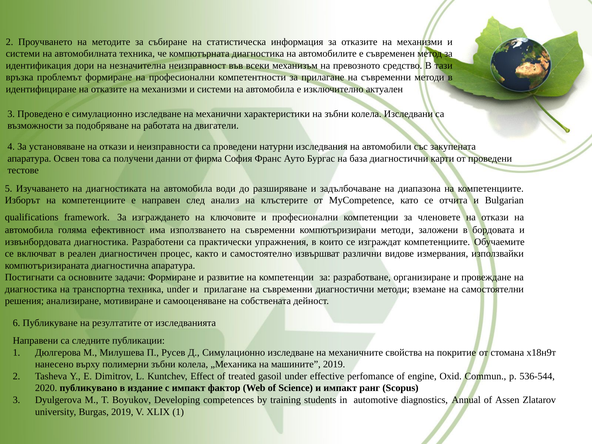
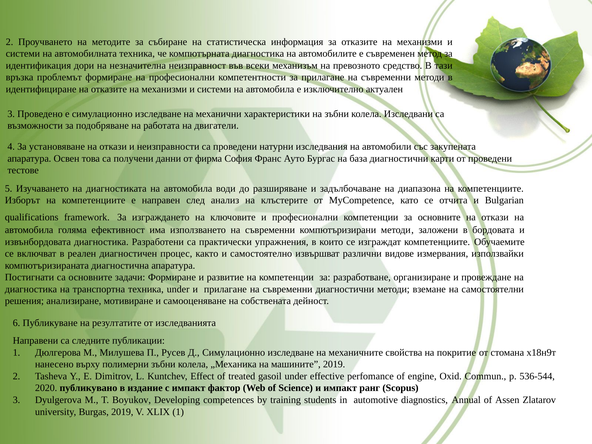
за членовете: членовете -> основните
